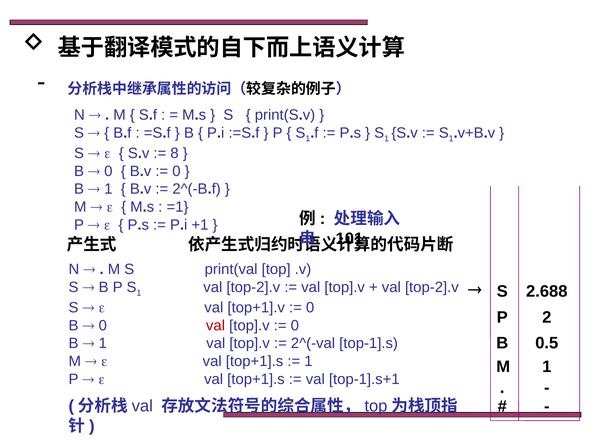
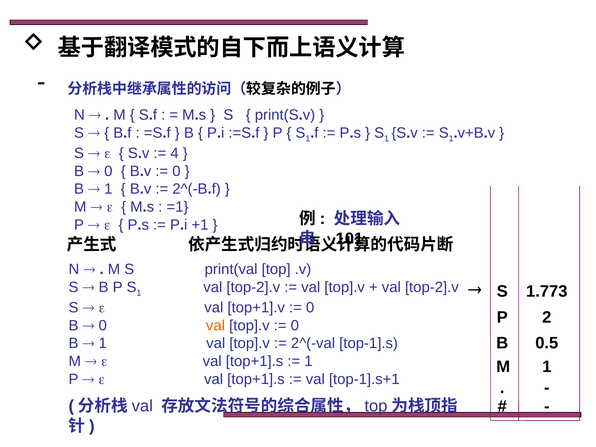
8: 8 -> 4
2.688: 2.688 -> 1.773
val at (216, 325) colour: red -> orange
